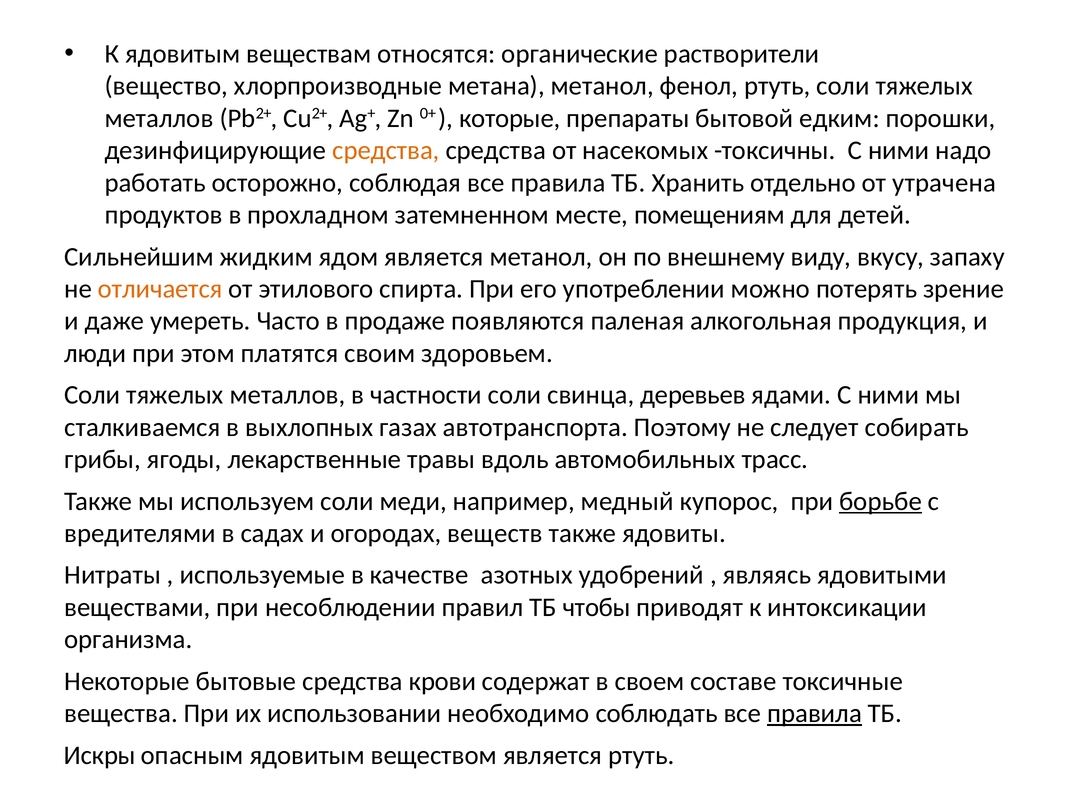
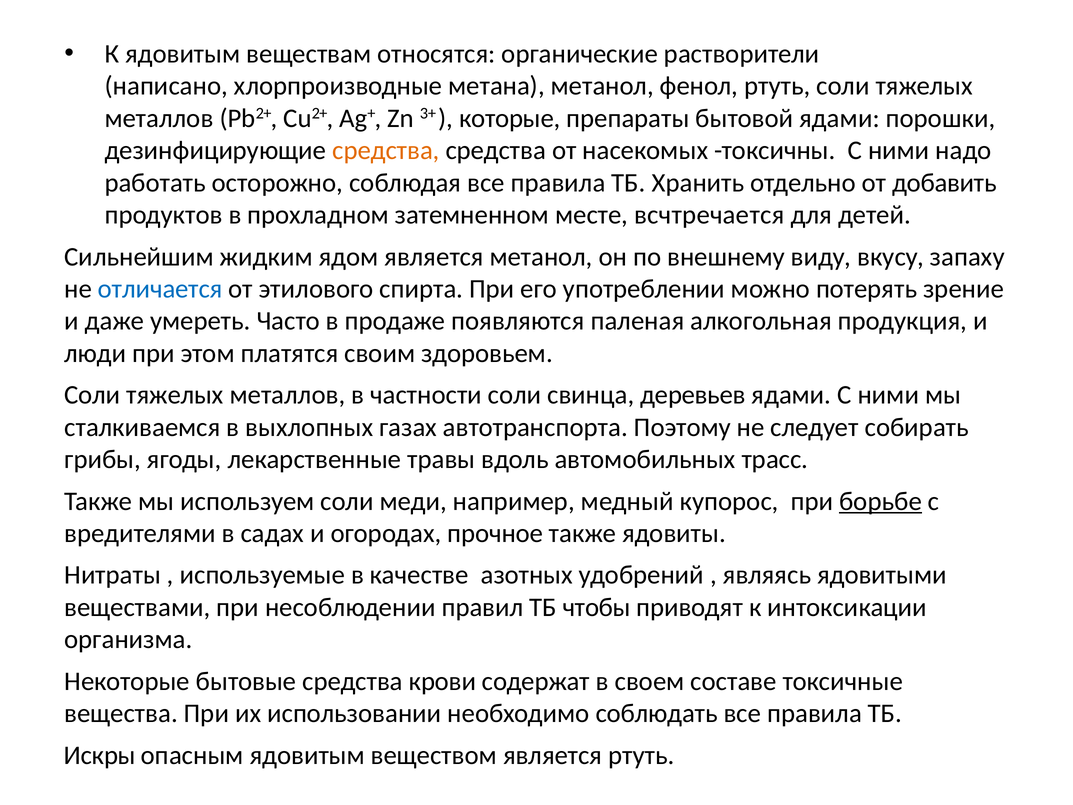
вещество: вещество -> написано
0+: 0+ -> 3+
бытовой едким: едким -> ядами
утрачена: утрачена -> добавить
помещениям: помещениям -> всчтречается
отличается colour: orange -> blue
веществ: веществ -> прочное
правила at (815, 713) underline: present -> none
